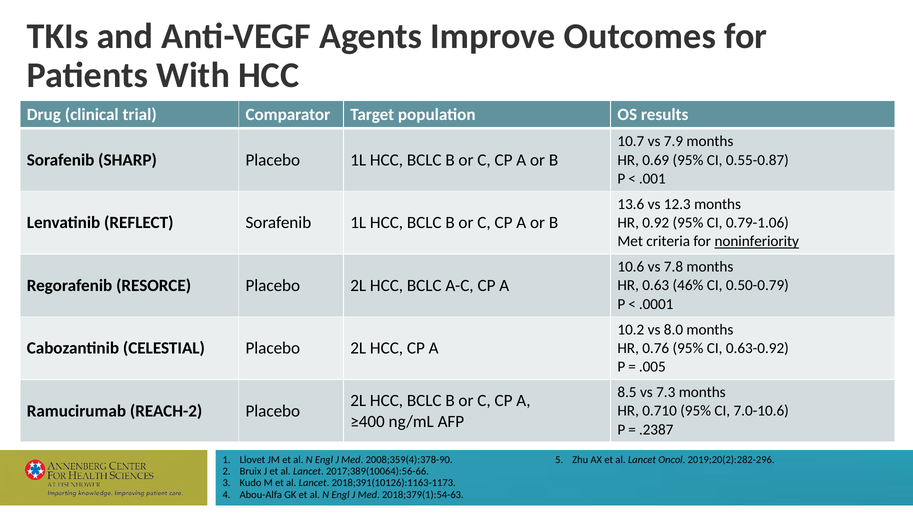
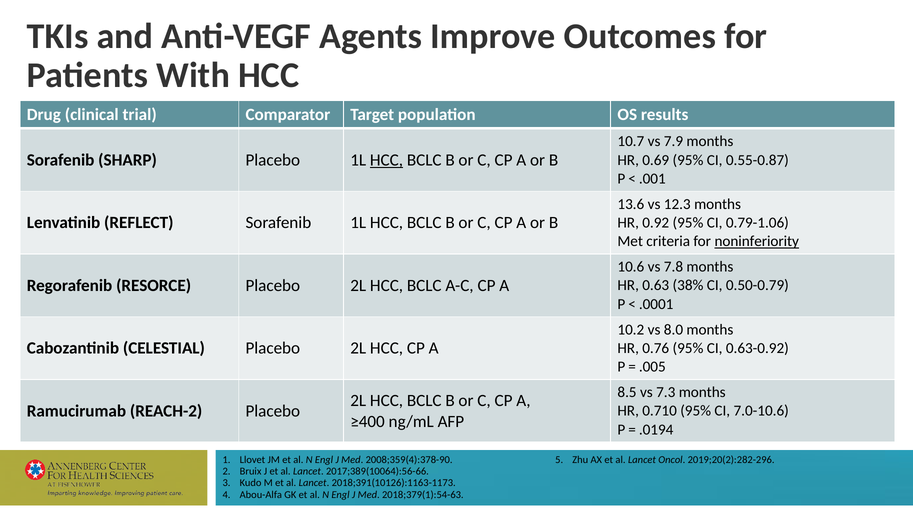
HCC at (386, 160) underline: none -> present
46%: 46% -> 38%
.2387: .2387 -> .0194
